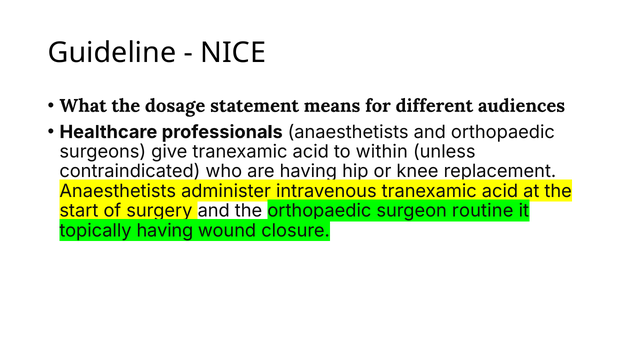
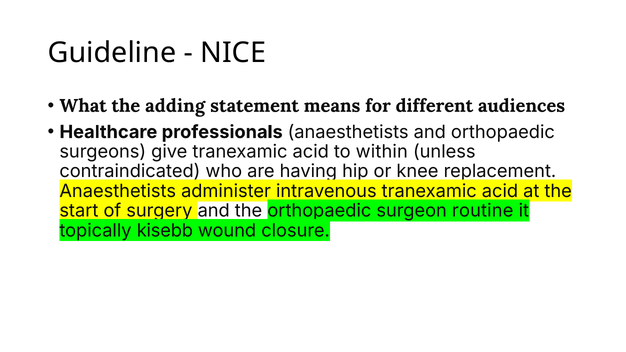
dosage: dosage -> adding
topically having: having -> kisebb
